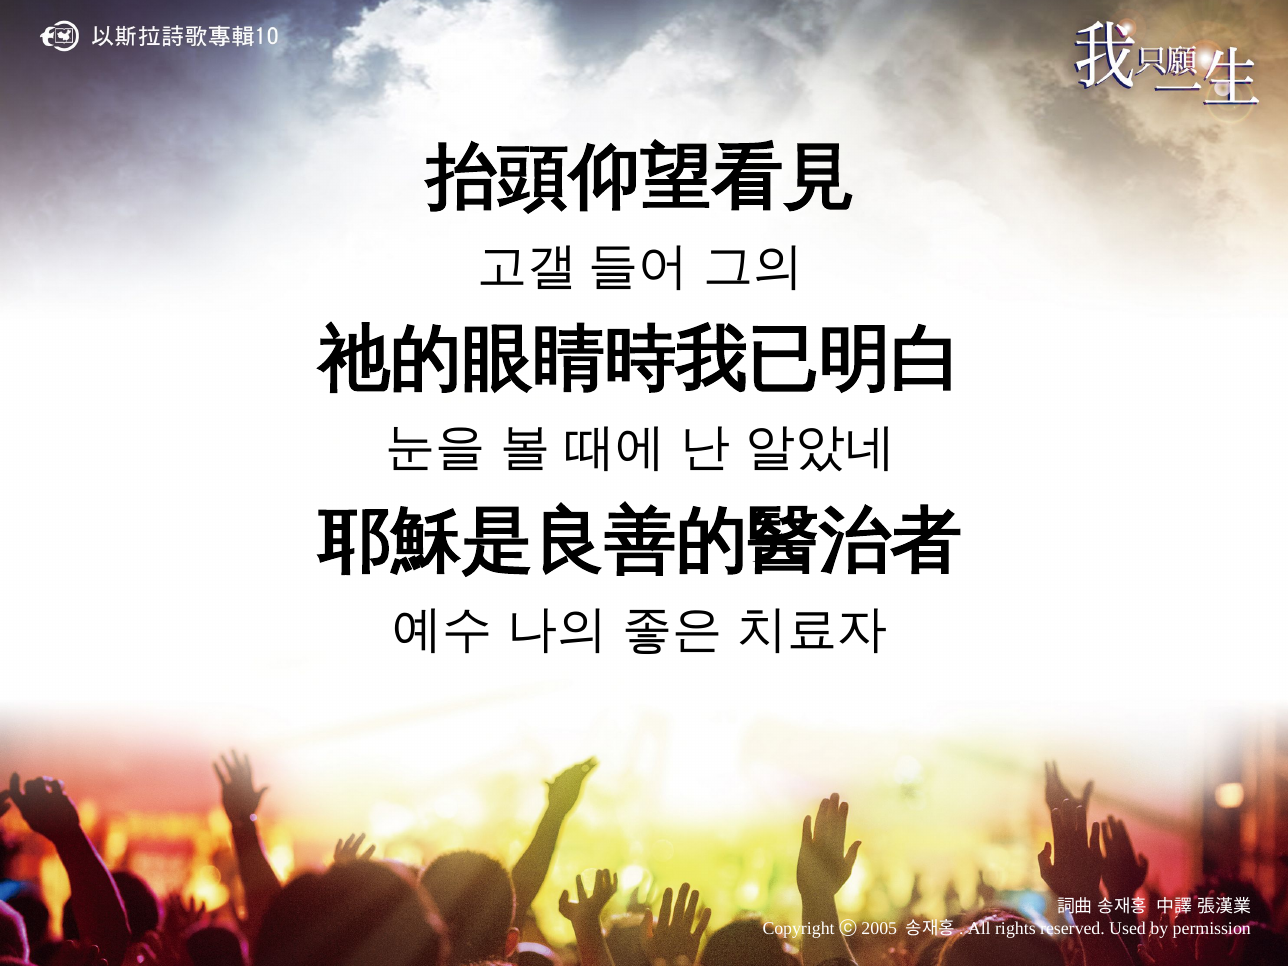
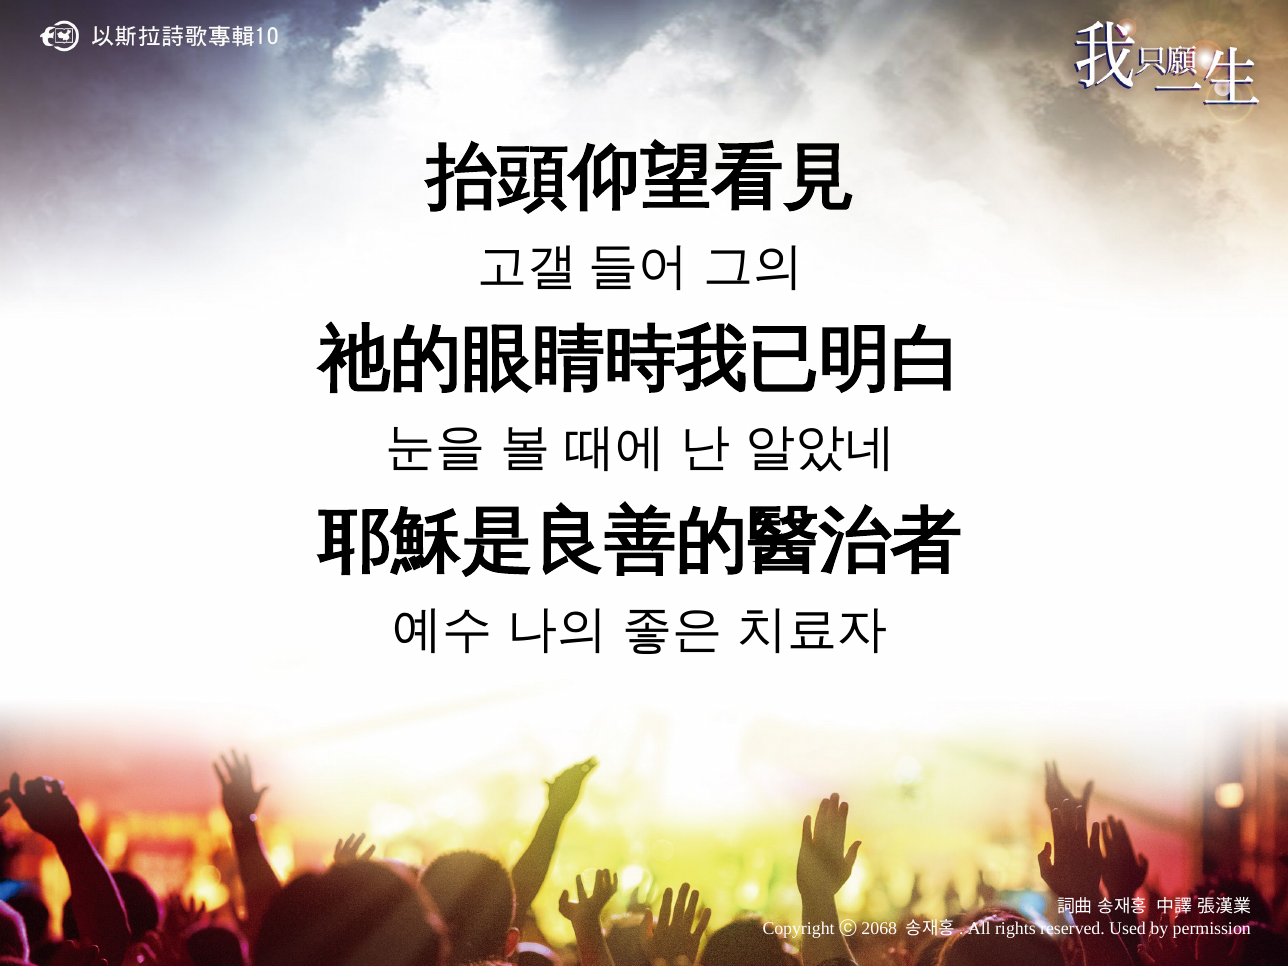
2005: 2005 -> 2068
